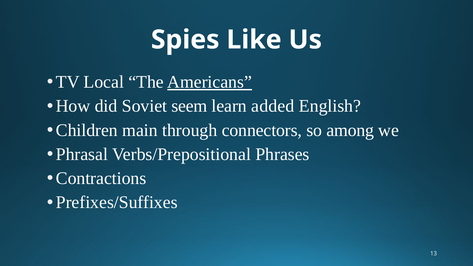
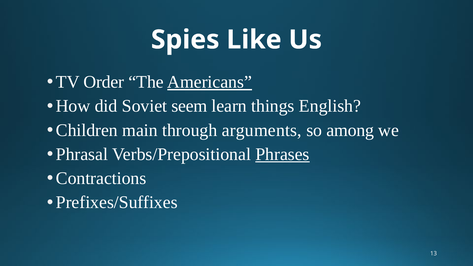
Local: Local -> Order
added: added -> things
connectors: connectors -> arguments
Phrases underline: none -> present
